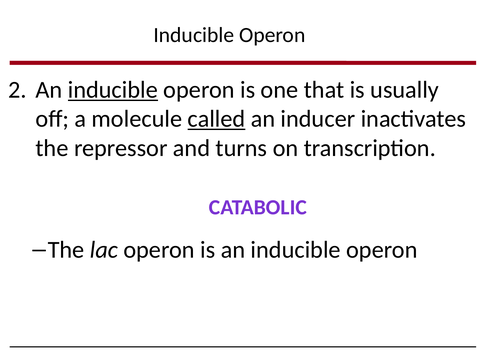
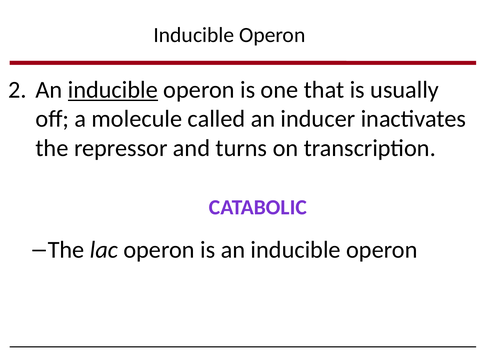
called underline: present -> none
